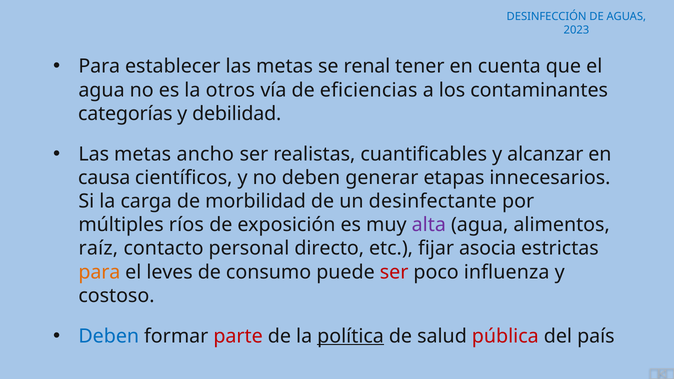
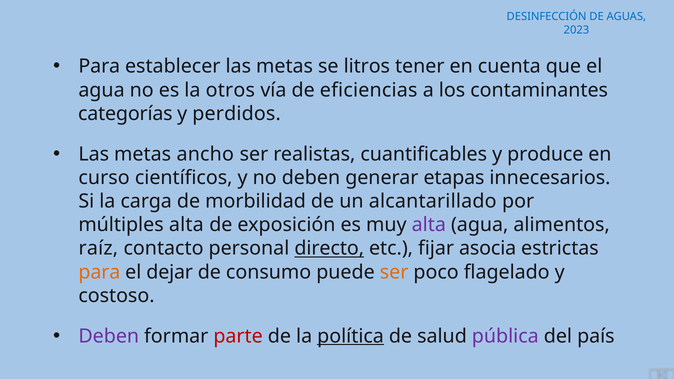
renal: renal -> litros
debilidad: debilidad -> perdidos
alcanzar: alcanzar -> produce
causa: causa -> curso
desinfectante: desinfectante -> alcantarillado
múltiples ríos: ríos -> alta
directo underline: none -> present
leves: leves -> dejar
ser at (394, 272) colour: red -> orange
influenza: influenza -> flagelado
Deben at (109, 336) colour: blue -> purple
pública colour: red -> purple
